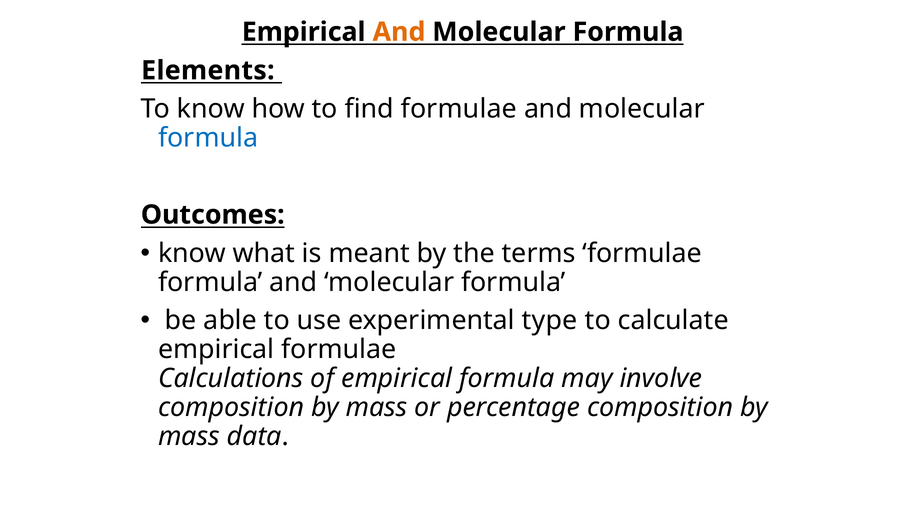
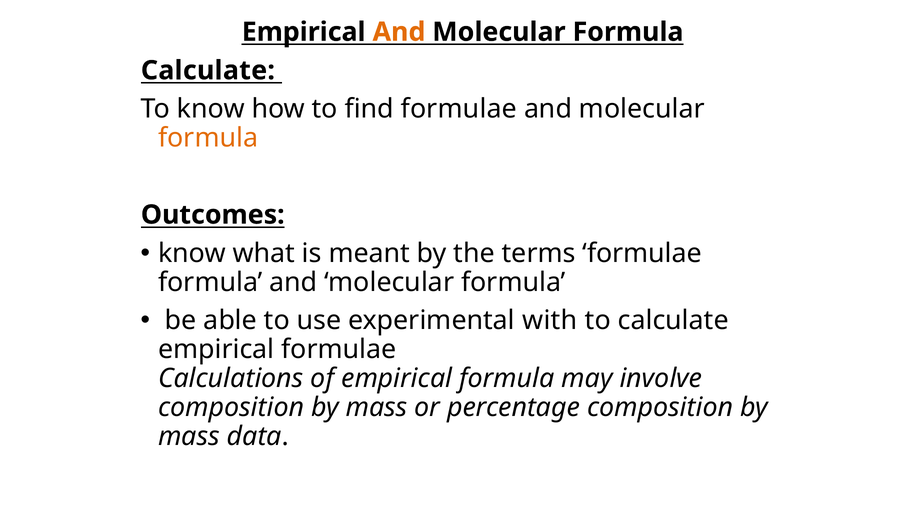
Elements at (208, 71): Elements -> Calculate
formula at (208, 138) colour: blue -> orange
type: type -> with
